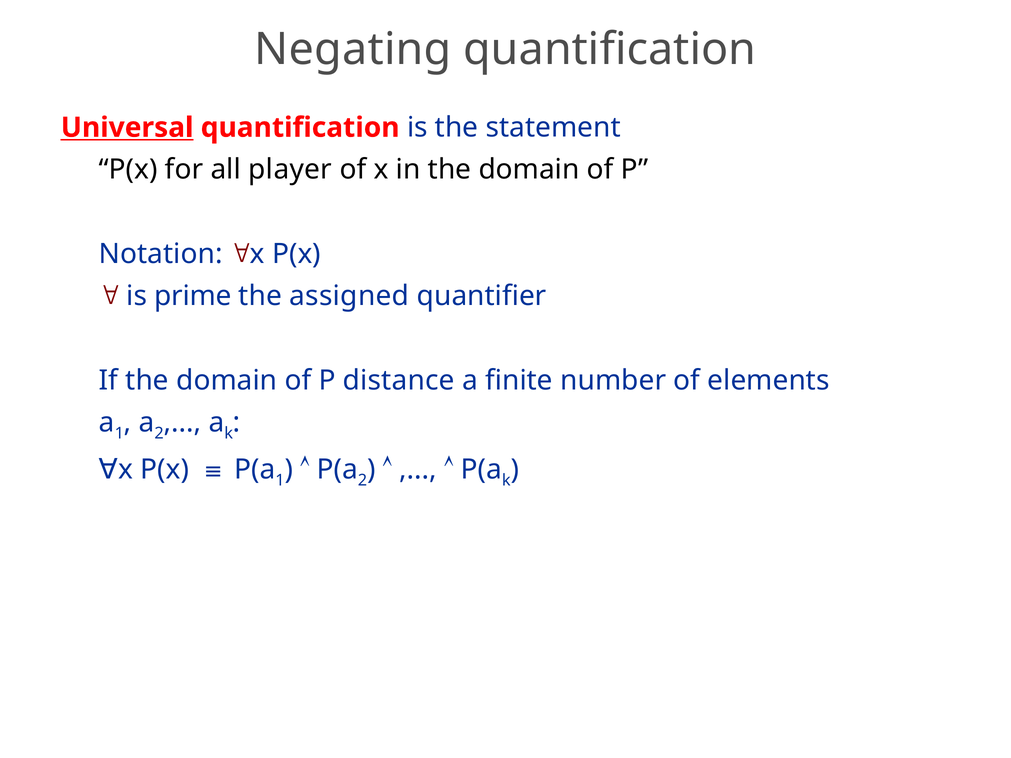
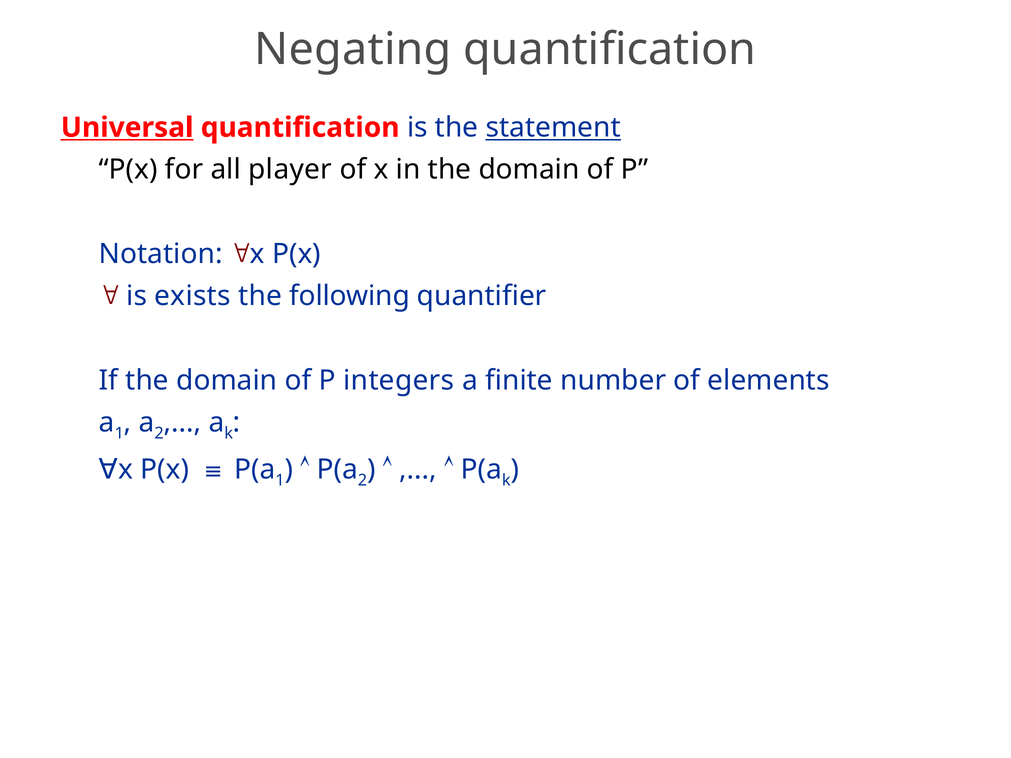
statement underline: none -> present
prime: prime -> exists
assigned: assigned -> following
distance: distance -> integers
